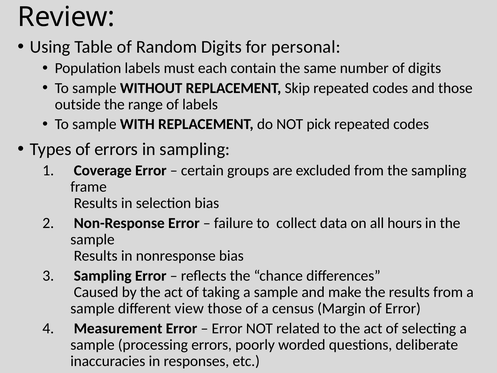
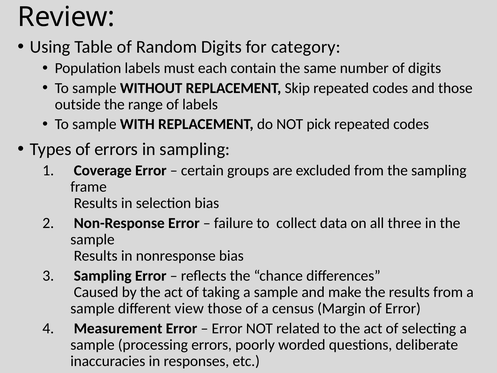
personal: personal -> category
hours: hours -> three
